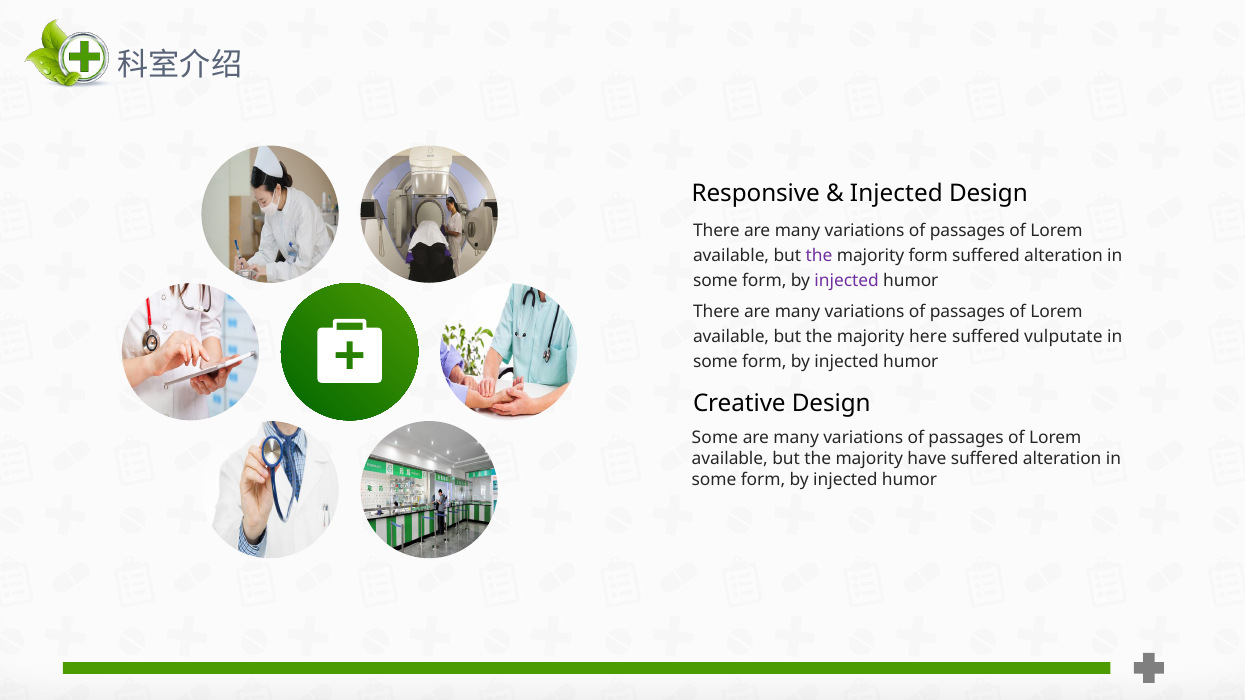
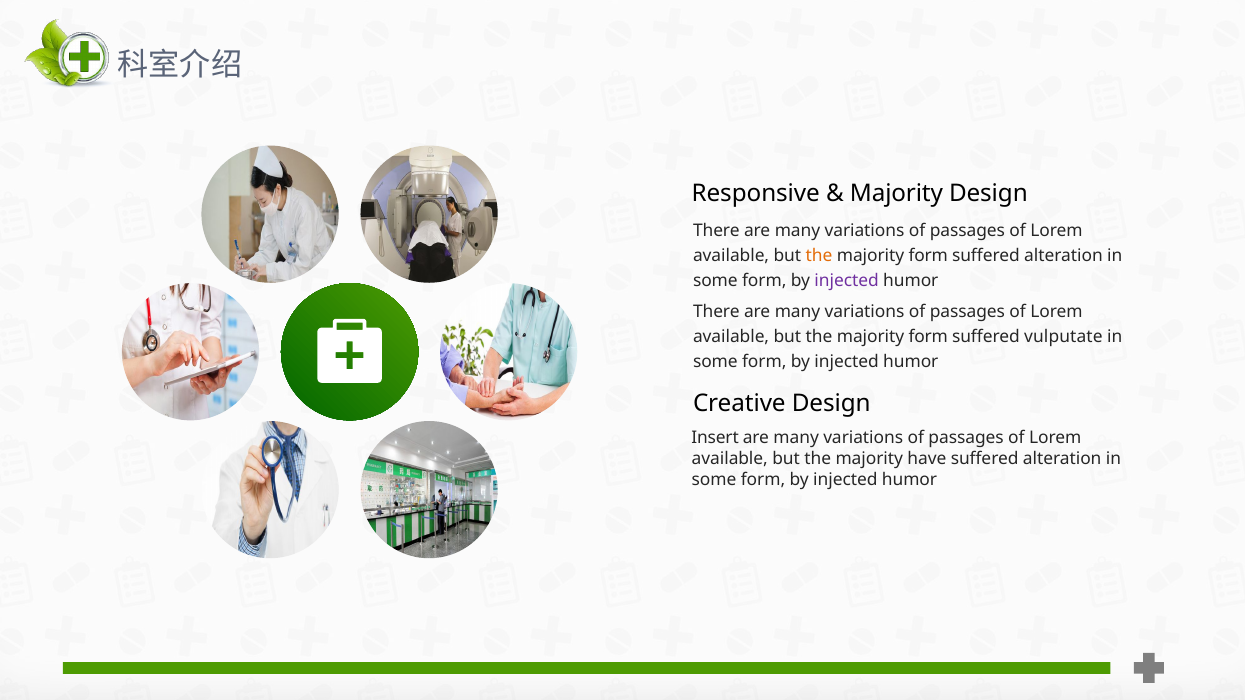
Injected at (896, 194): Injected -> Majority
the at (819, 256) colour: purple -> orange
here at (928, 337): here -> form
Some at (715, 438): Some -> Insert
